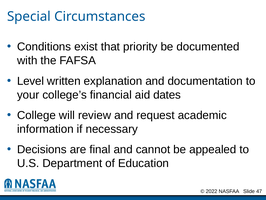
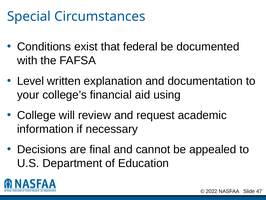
priority: priority -> federal
dates: dates -> using
